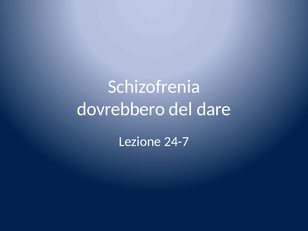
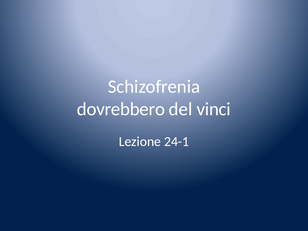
dare: dare -> vinci
24-7: 24-7 -> 24-1
